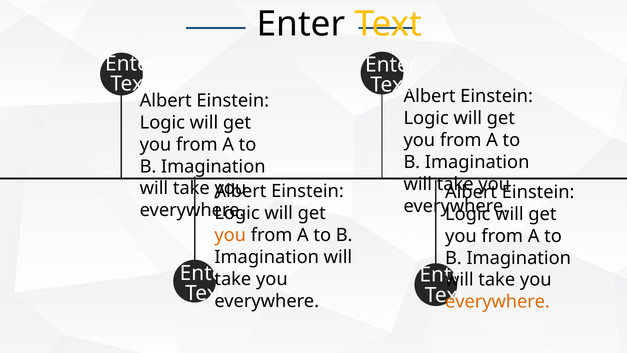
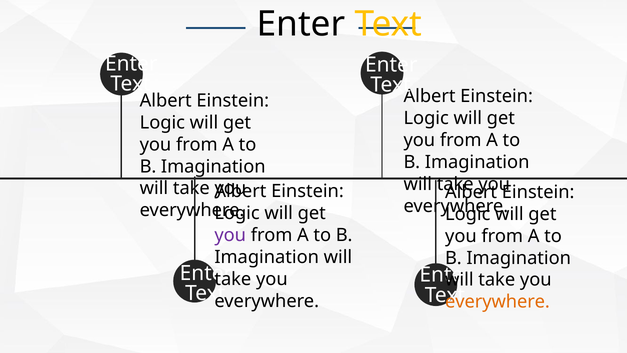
you at (230, 235) colour: orange -> purple
